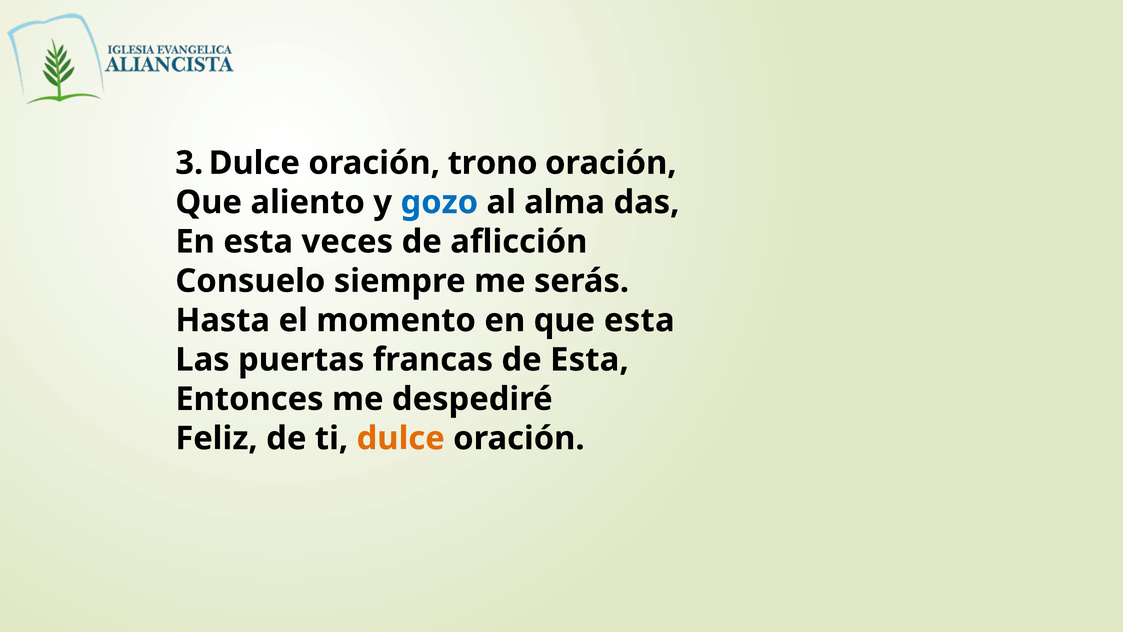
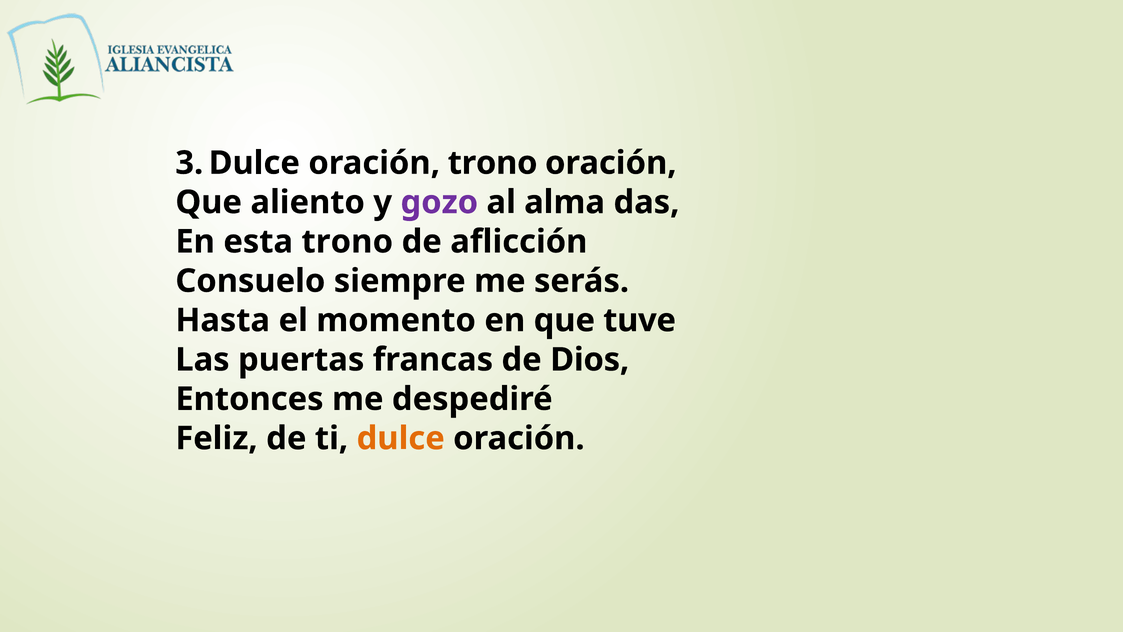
gozo colour: blue -> purple
esta veces: veces -> trono
que esta: esta -> tuve
de Esta: Esta -> Dios
